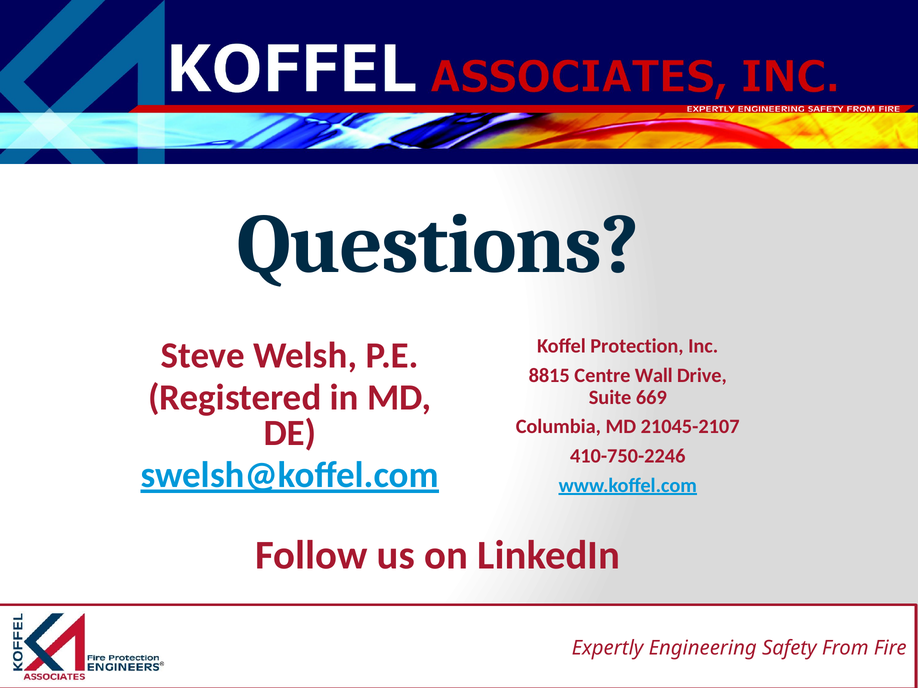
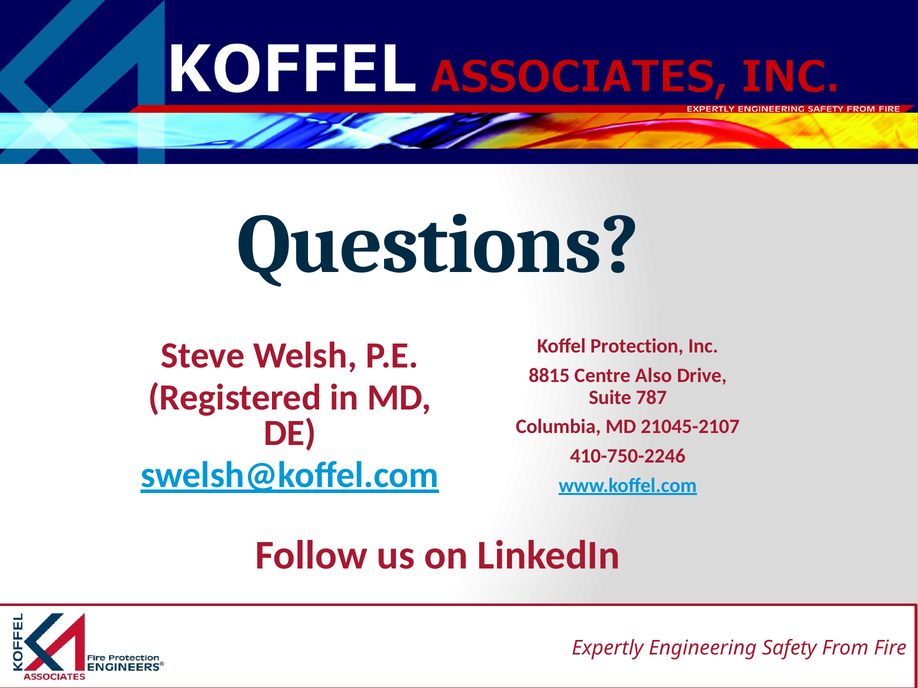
Wall: Wall -> Also
669: 669 -> 787
